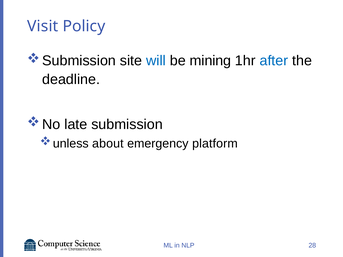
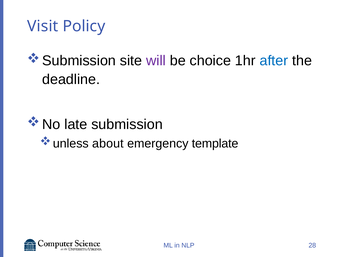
will colour: blue -> purple
mining: mining -> choice
platform: platform -> template
